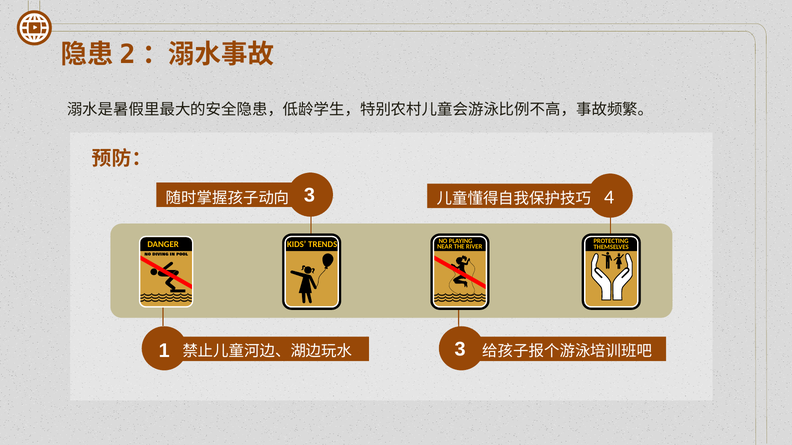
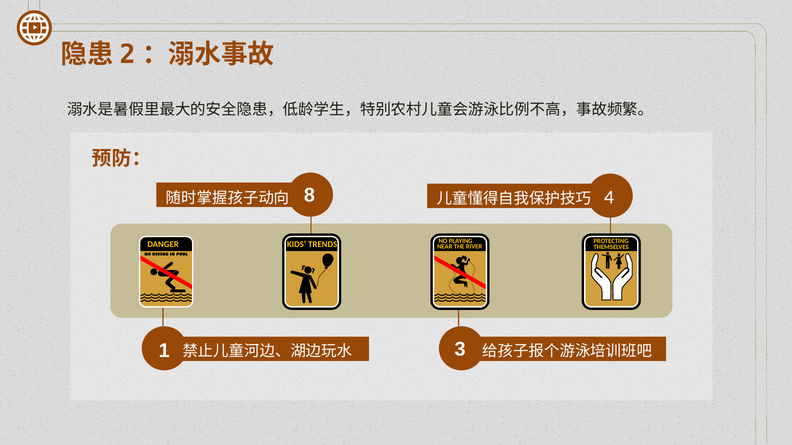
3 at (309, 195): 3 -> 8
